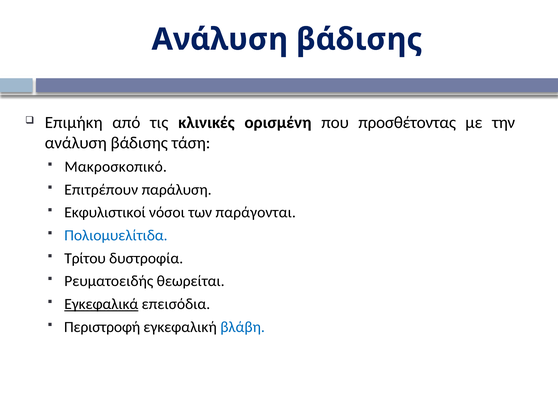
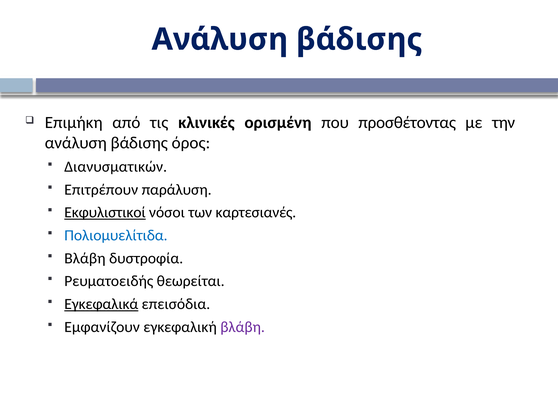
τάση: τάση -> όρος
Μακροσκοπικό: Μακροσκοπικό -> Διανυσματικών
Εκφυλιστικοί underline: none -> present
παράγονται: παράγονται -> καρτεσιανές
Τρίτου at (85, 258): Τρίτου -> Βλάβη
Περιστροφή: Περιστροφή -> Εμφανίζουν
βλάβη at (243, 327) colour: blue -> purple
